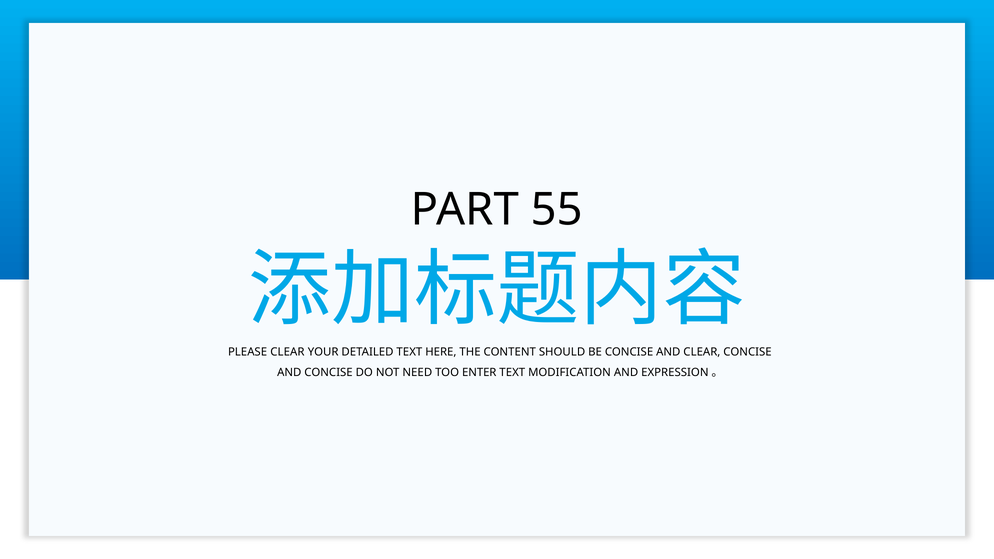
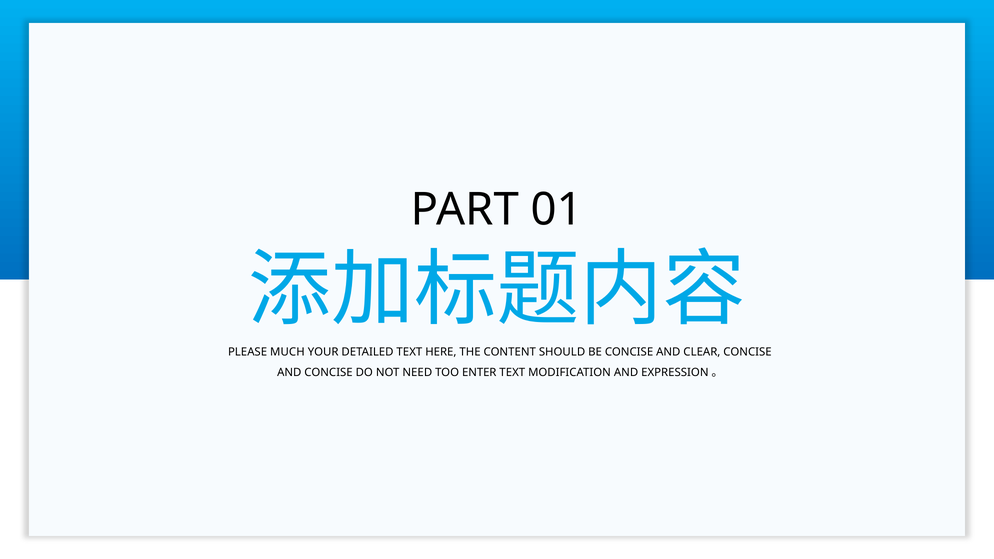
55: 55 -> 01
PLEASE CLEAR: CLEAR -> MUCH
